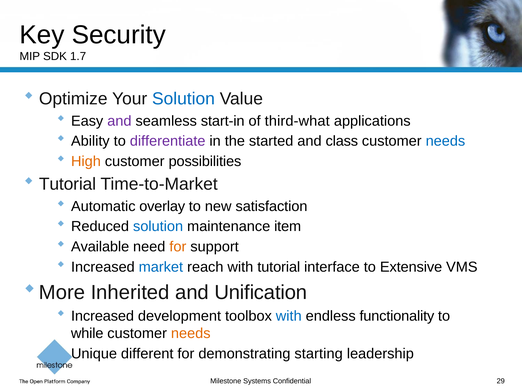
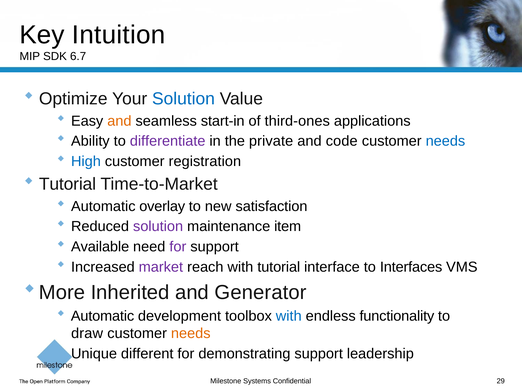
Security: Security -> Intuition
1.7: 1.7 -> 6.7
and at (119, 121) colour: purple -> orange
third-what: third-what -> third-ones
started: started -> private
class: class -> code
High colour: orange -> blue
possibilities: possibilities -> registration
solution at (158, 227) colour: blue -> purple
for at (178, 247) colour: orange -> purple
market colour: blue -> purple
Extensive: Extensive -> Interfaces
Unification: Unification -> Generator
Increased at (103, 316): Increased -> Automatic
while: while -> draw
demonstrating starting: starting -> support
